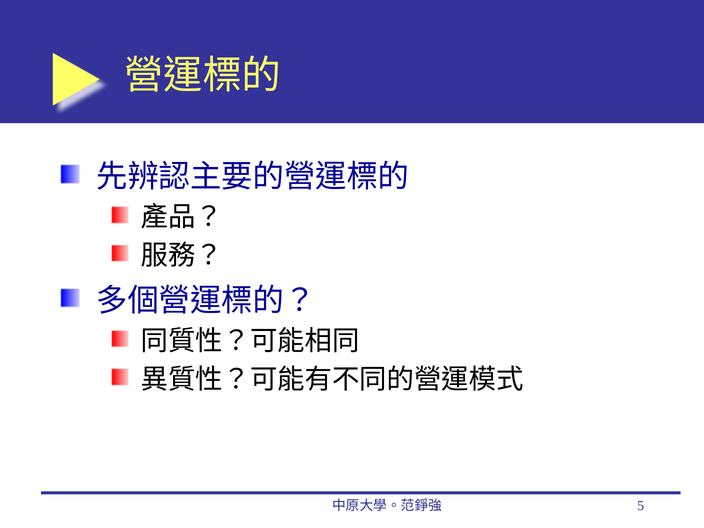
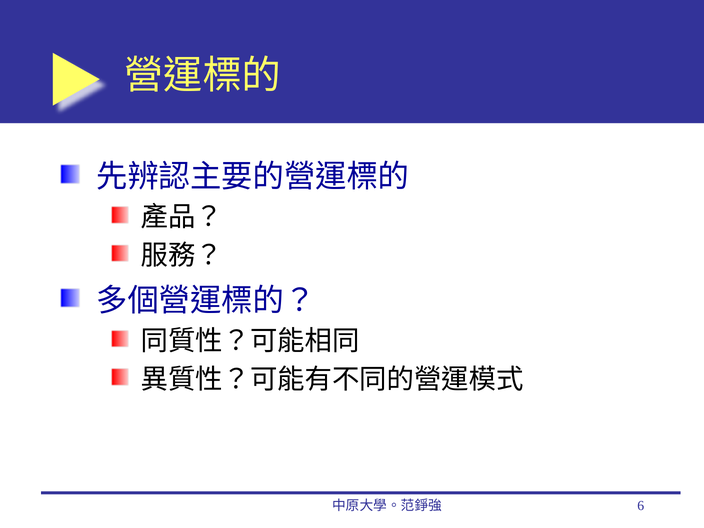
5: 5 -> 6
